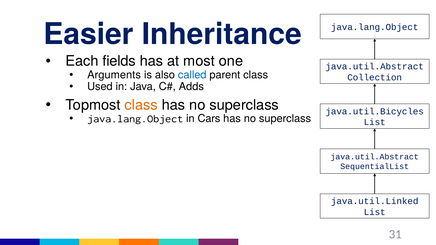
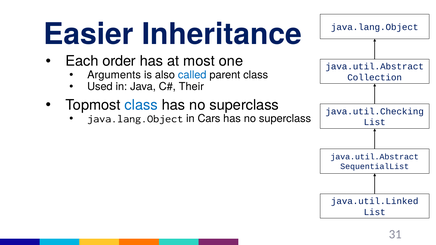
fields: fields -> order
Adds: Adds -> Their
class at (141, 105) colour: orange -> blue
java.util.Bicycles: java.util.Bicycles -> java.util.Checking
